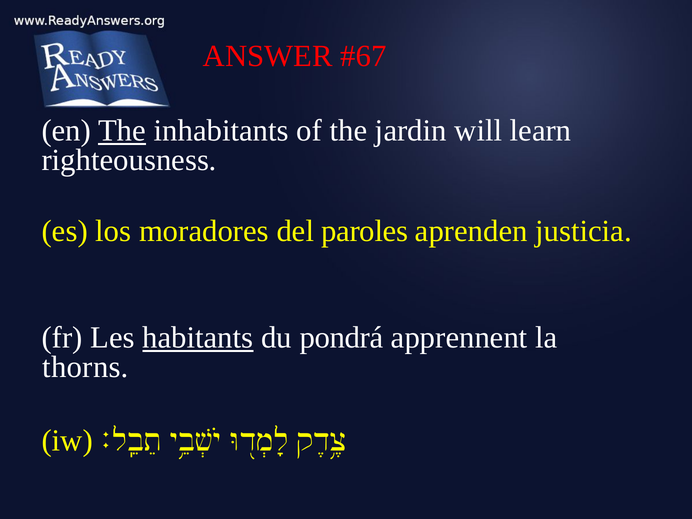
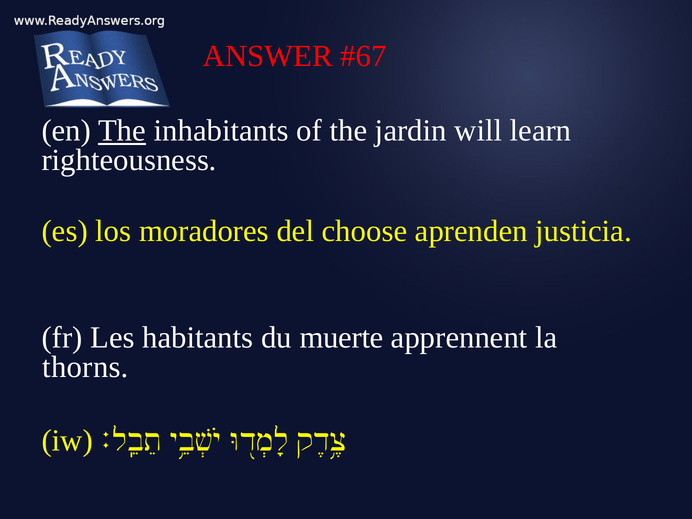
paroles: paroles -> choose
habitants underline: present -> none
pondrá: pondrá -> muerte
